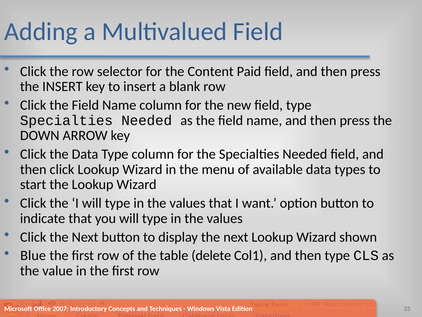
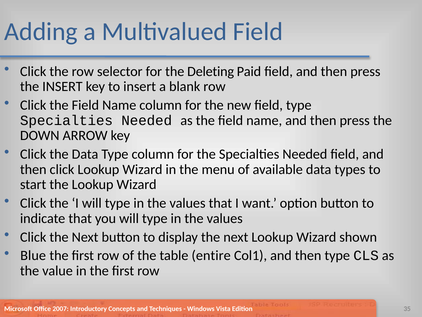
Content: Content -> Deleting
delete: delete -> entire
